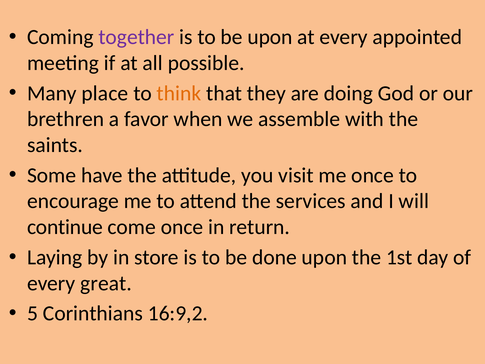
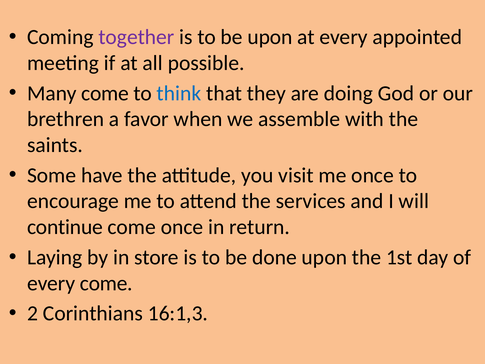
Many place: place -> come
think colour: orange -> blue
every great: great -> come
5: 5 -> 2
16:9,2: 16:9,2 -> 16:1,3
